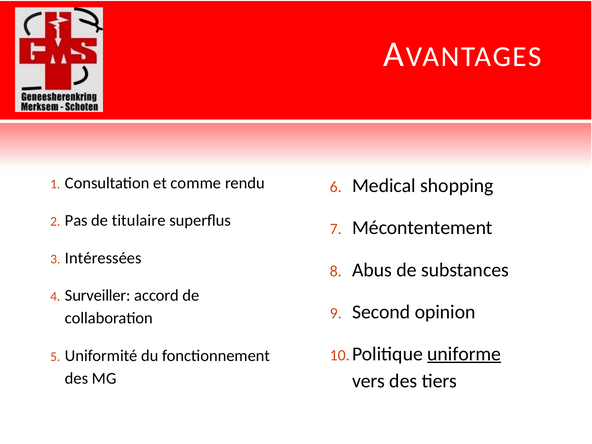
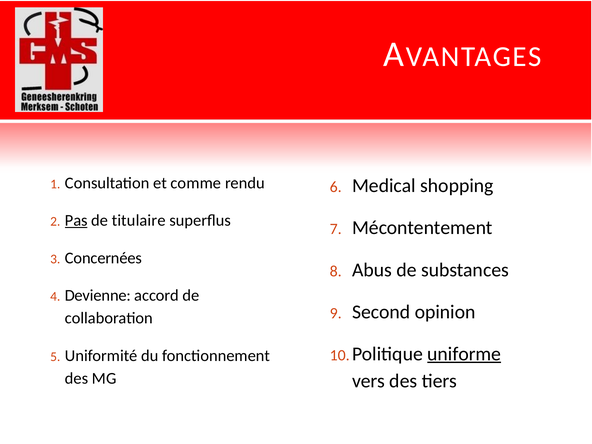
Pas underline: none -> present
Intéressées: Intéressées -> Concernées
Surveiller: Surveiller -> Devienne
